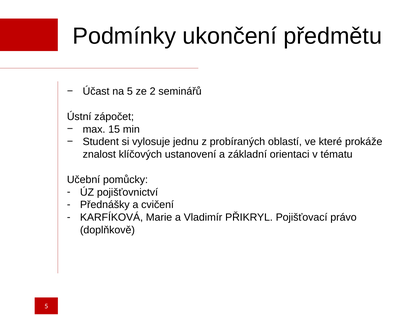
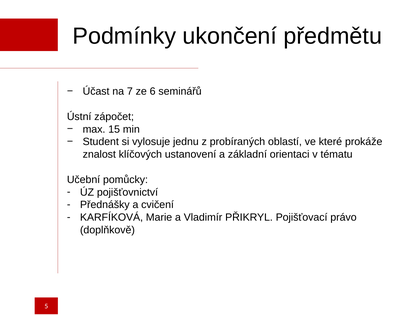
na 5: 5 -> 7
2: 2 -> 6
